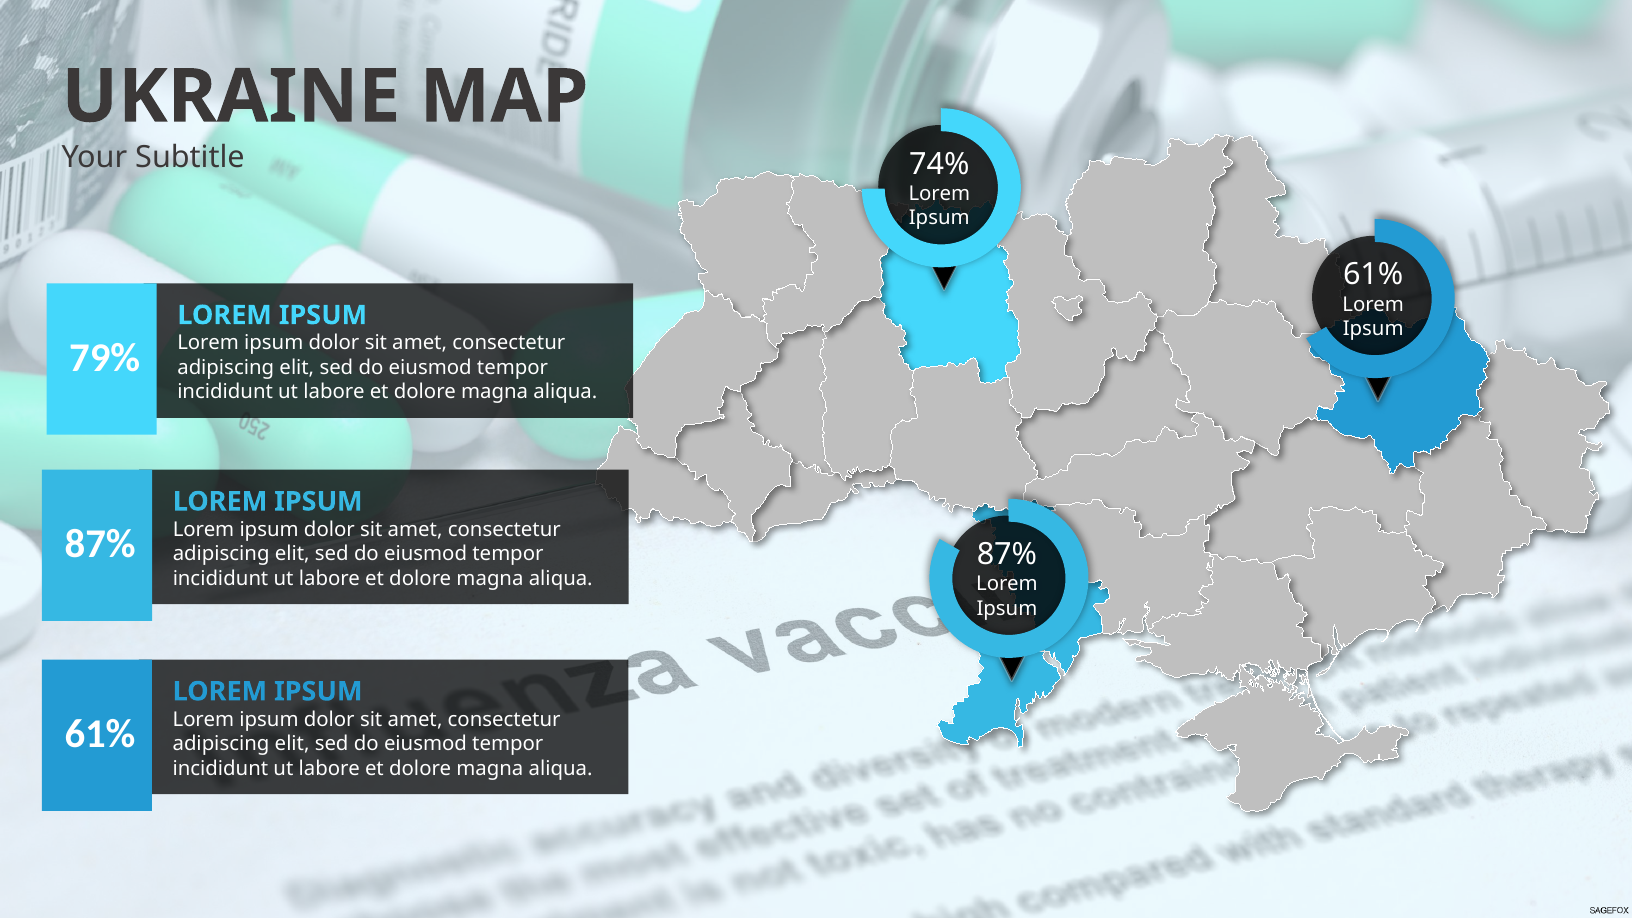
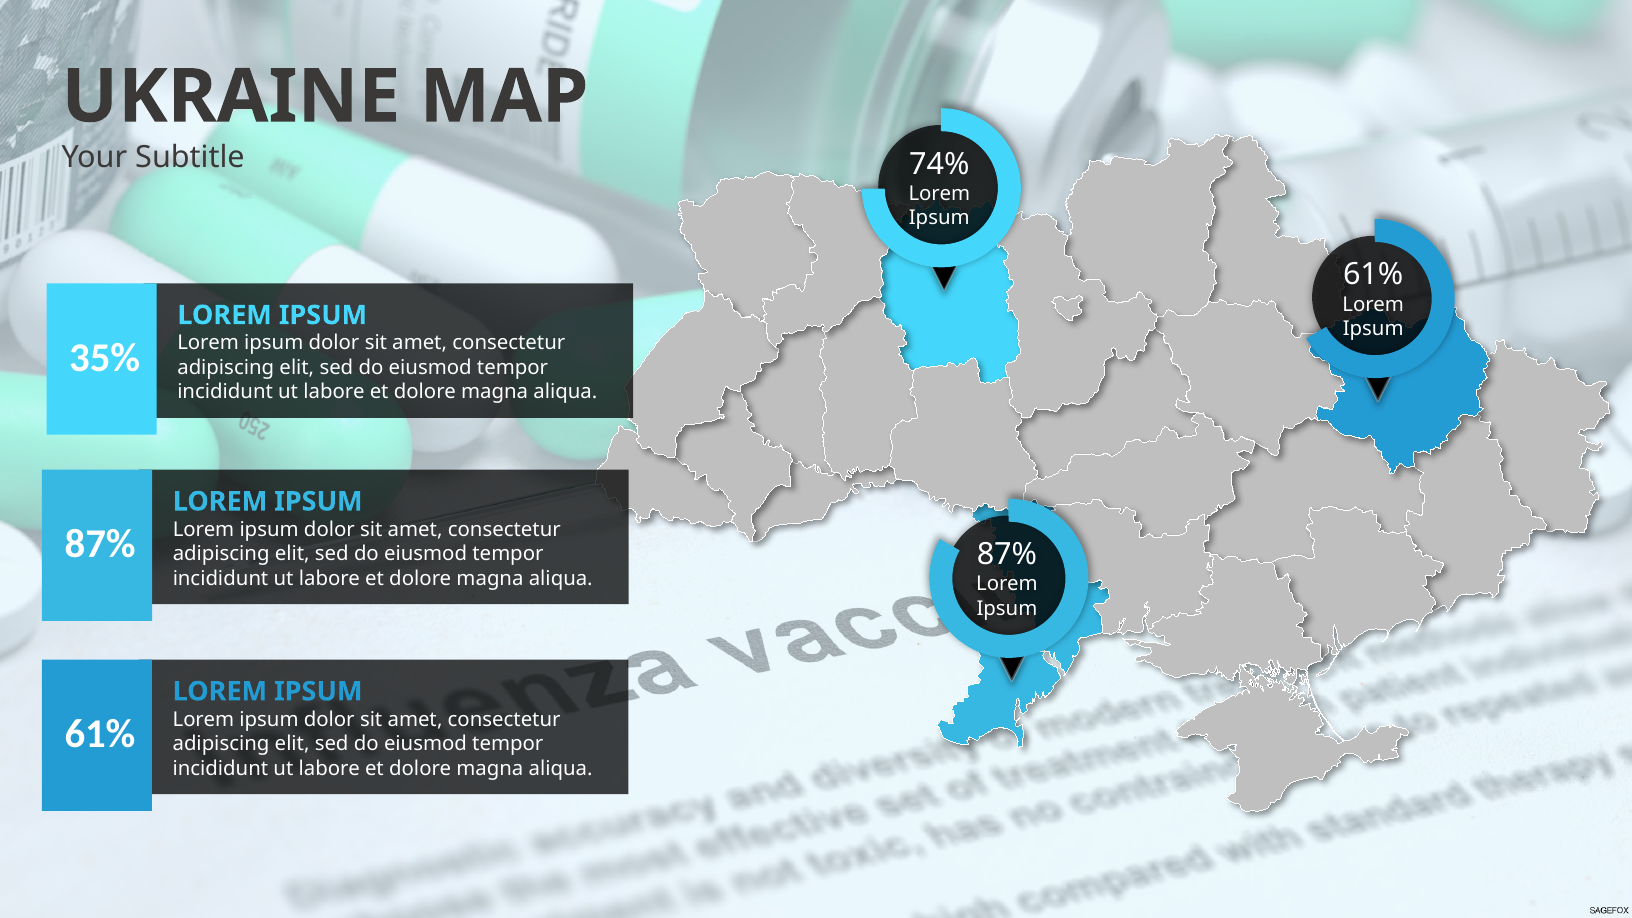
79%: 79% -> 35%
